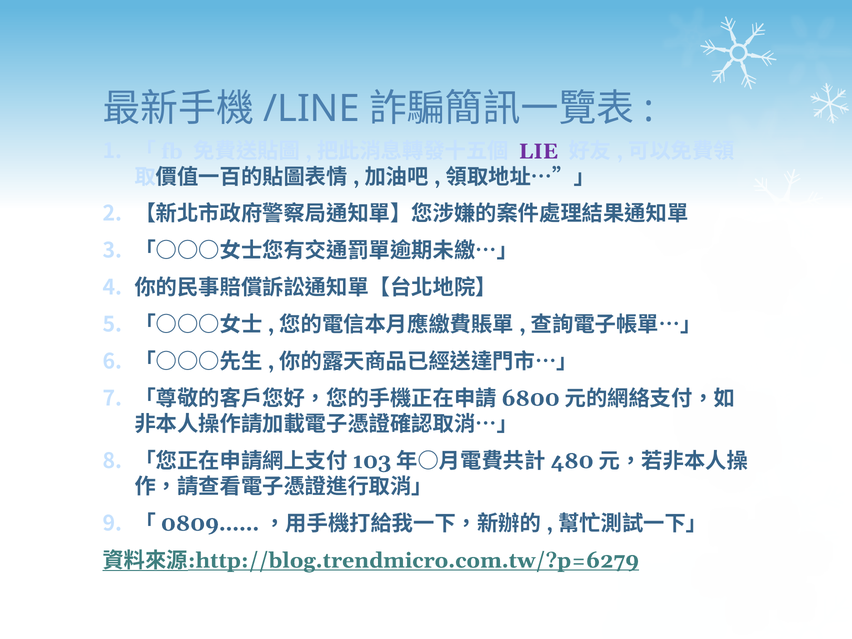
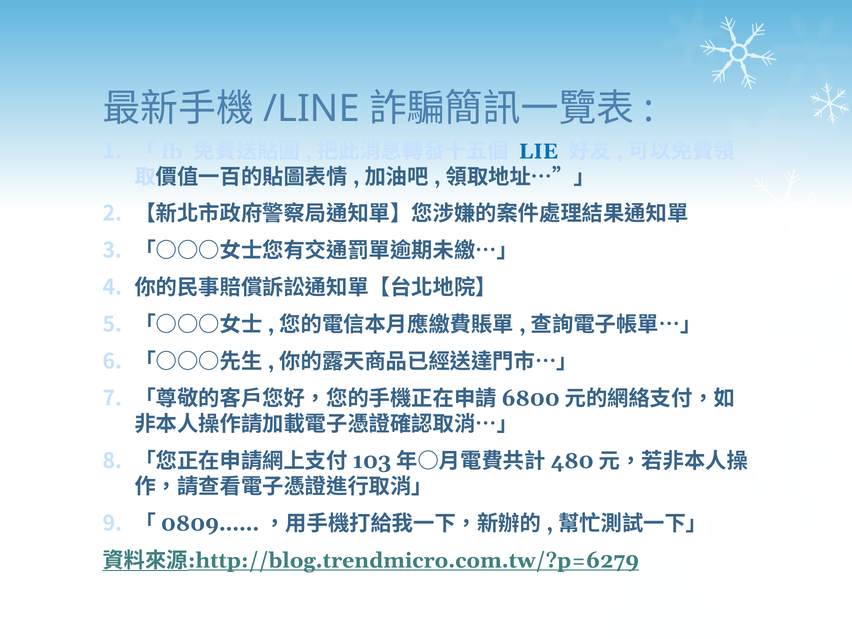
LIE colour: purple -> blue
